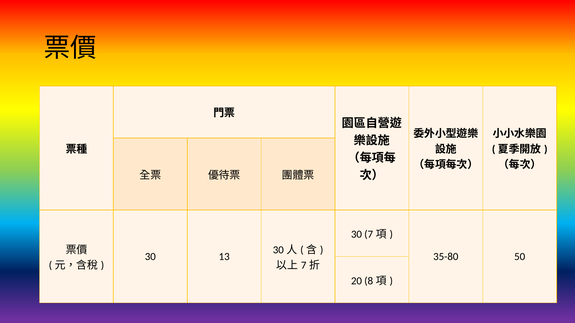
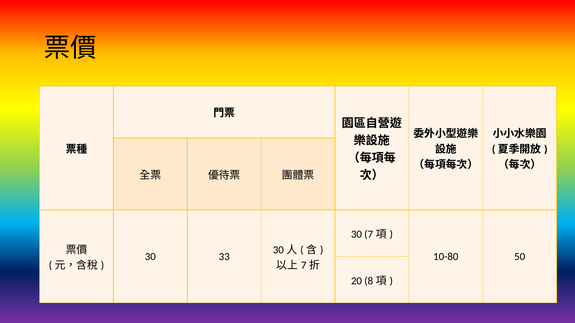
13: 13 -> 33
35-80: 35-80 -> 10-80
